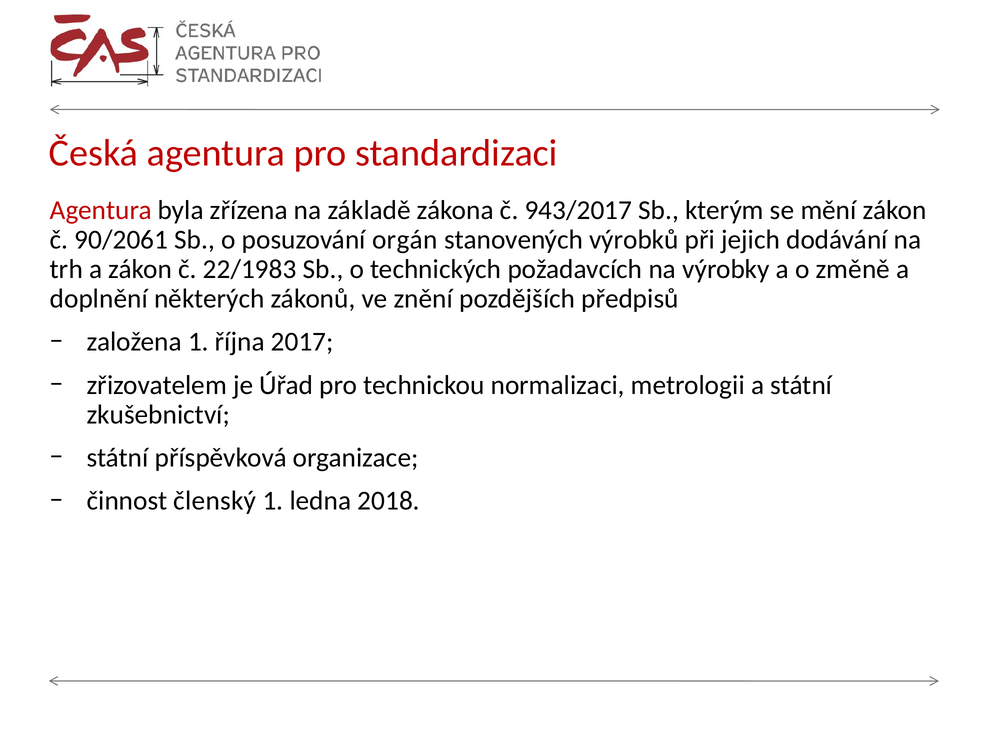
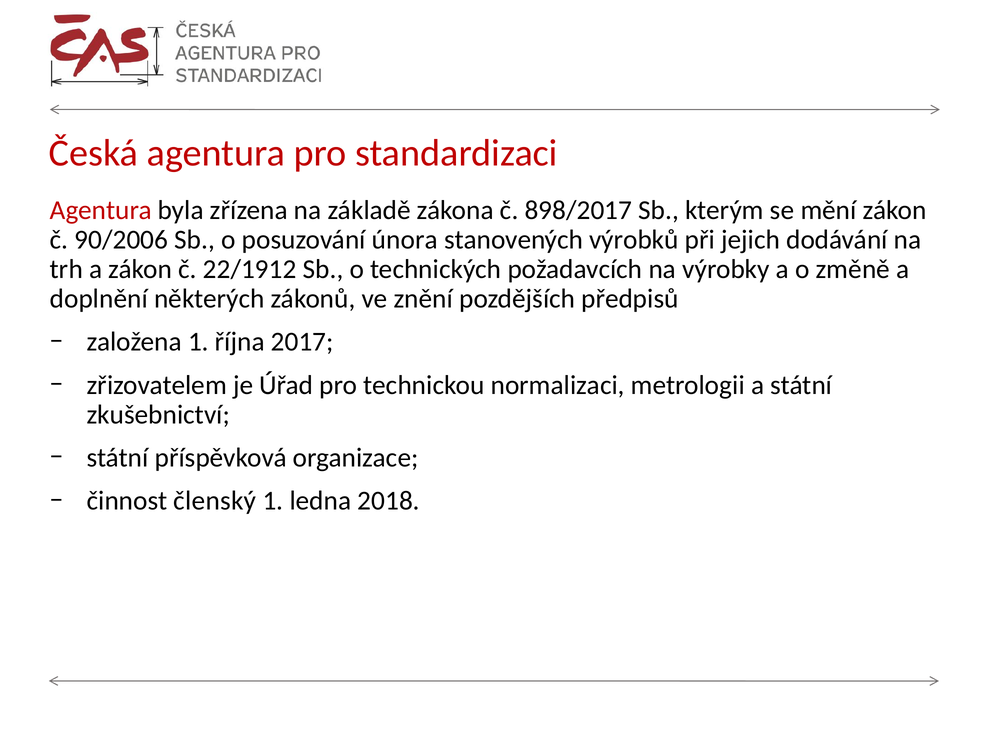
943/2017: 943/2017 -> 898/2017
90/2061: 90/2061 -> 90/2006
orgán: orgán -> února
22/1983: 22/1983 -> 22/1912
